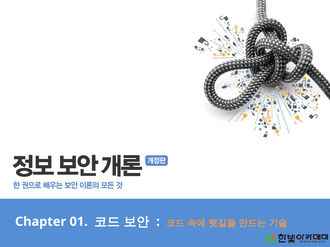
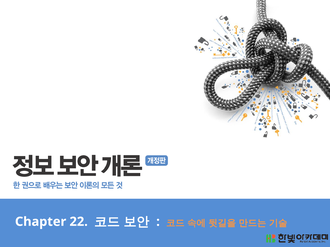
01: 01 -> 22
